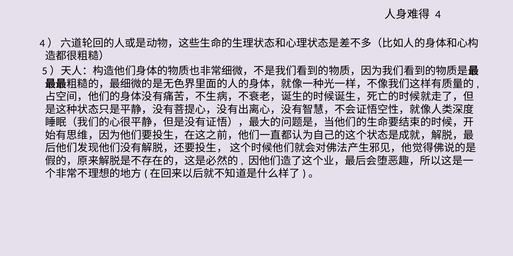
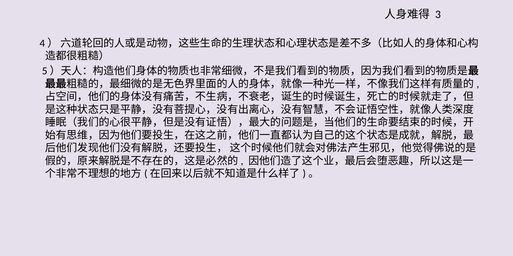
4: 4 -> 3
